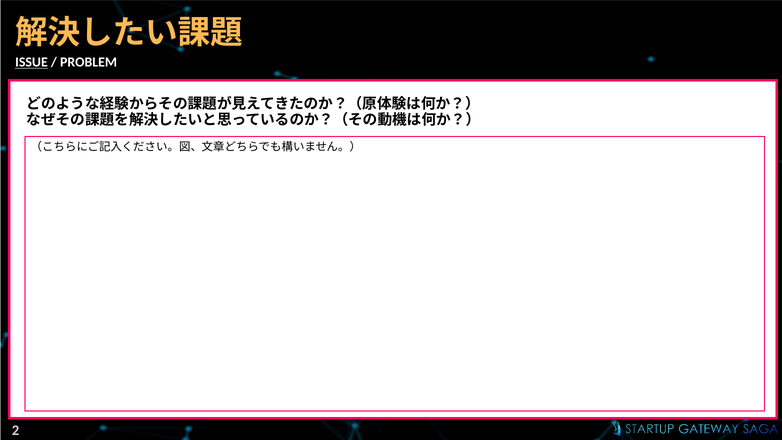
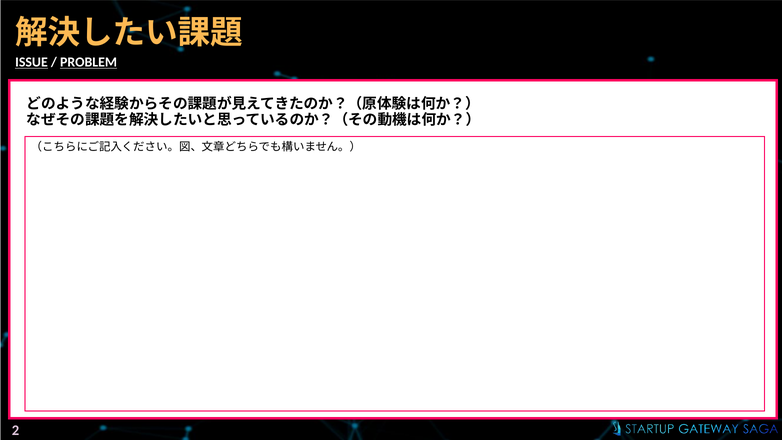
PROBLEM underline: none -> present
